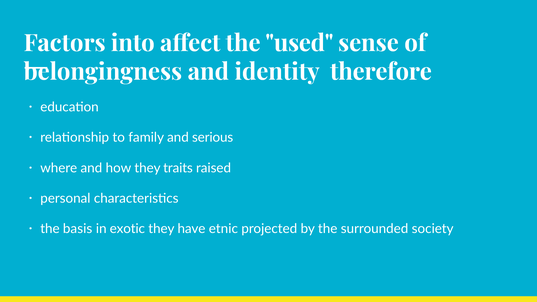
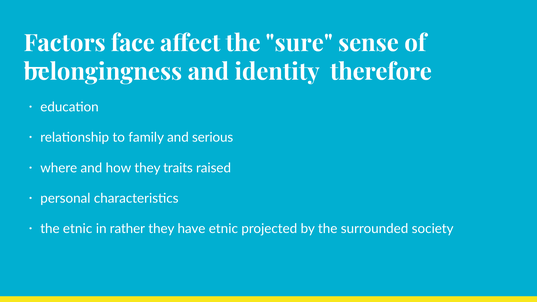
into: into -> face
used: used -> sure
basis at (78, 229): basis -> etnic
exotic: exotic -> rather
